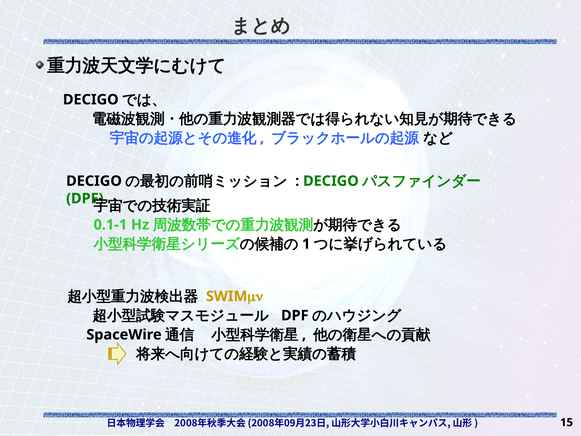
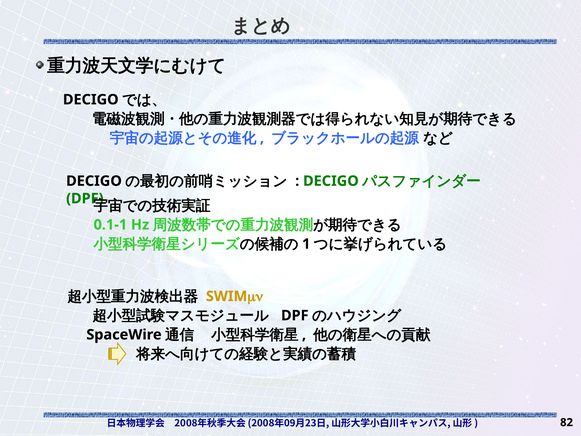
15: 15 -> 82
